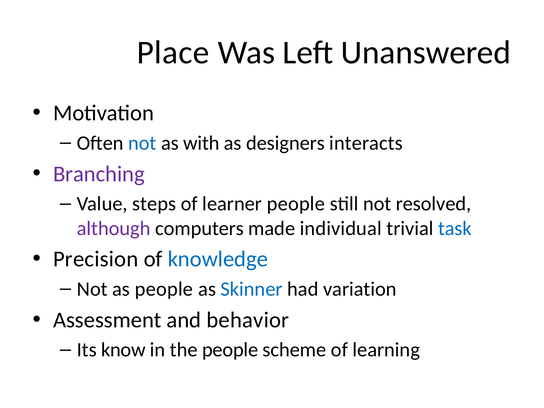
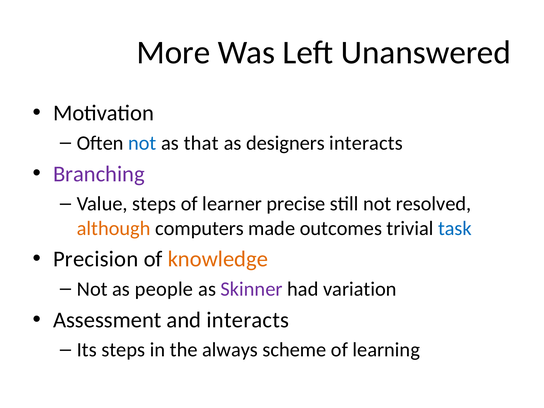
Place: Place -> More
with: with -> that
learner people: people -> precise
although colour: purple -> orange
individual: individual -> outcomes
knowledge colour: blue -> orange
Skinner colour: blue -> purple
and behavior: behavior -> interacts
Its know: know -> steps
the people: people -> always
